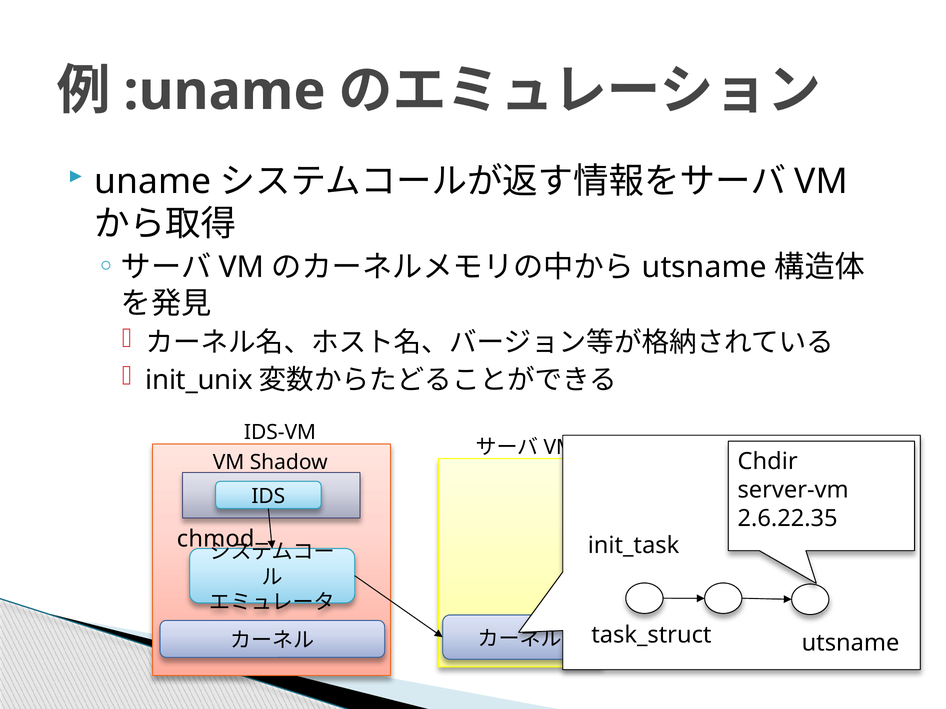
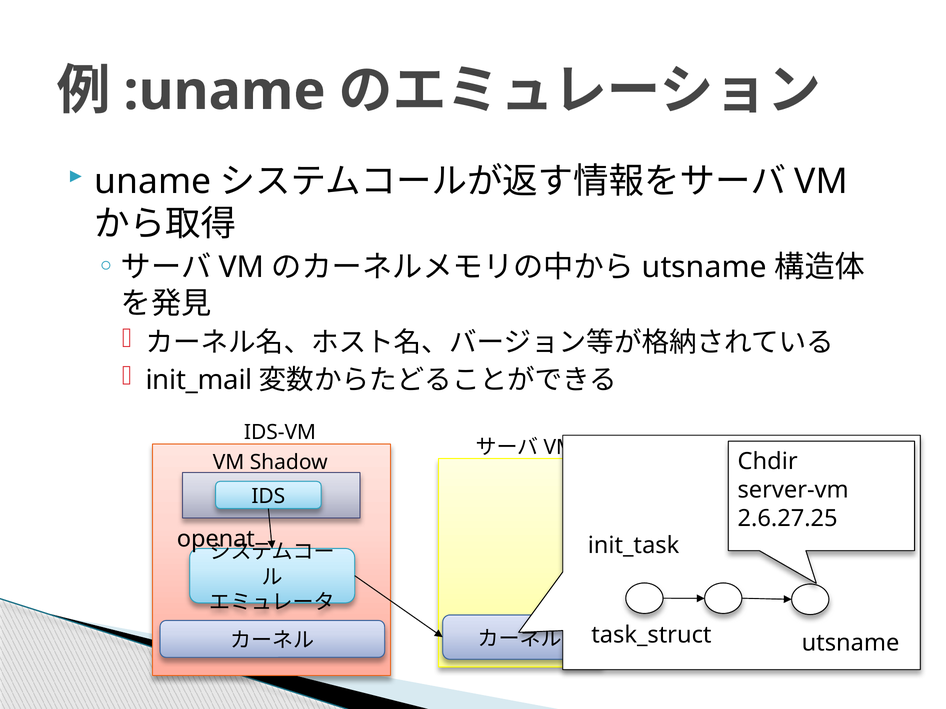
init_unix: init_unix -> init_mail
2.6.22.35: 2.6.22.35 -> 2.6.27.25
chmod: chmod -> openat
